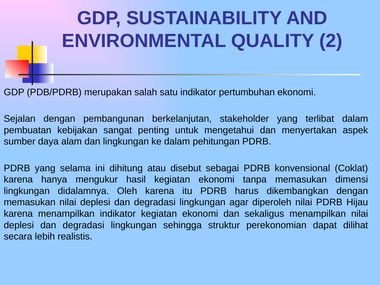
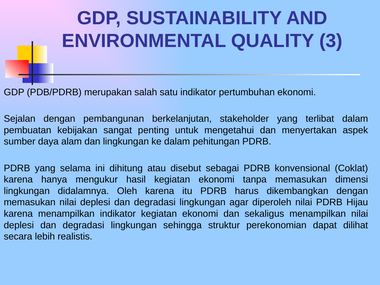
2: 2 -> 3
